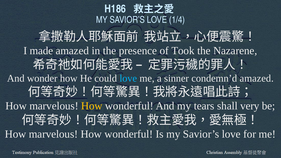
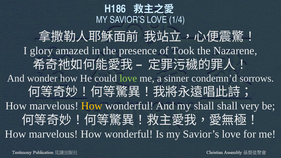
made: made -> glory
love at (128, 78) colour: light blue -> light green
condemn’d amazed: amazed -> sorrows
my tears: tears -> shall
